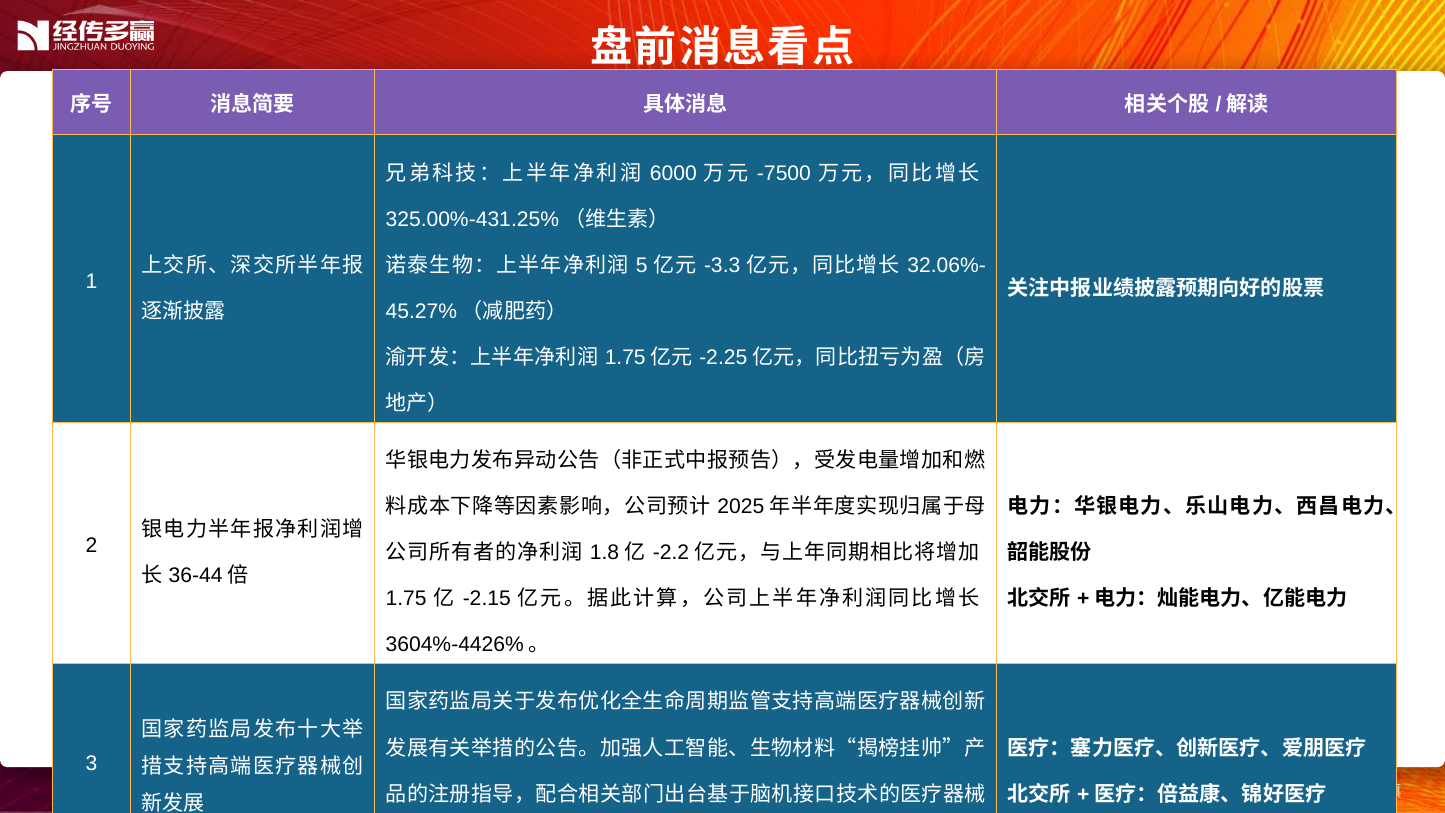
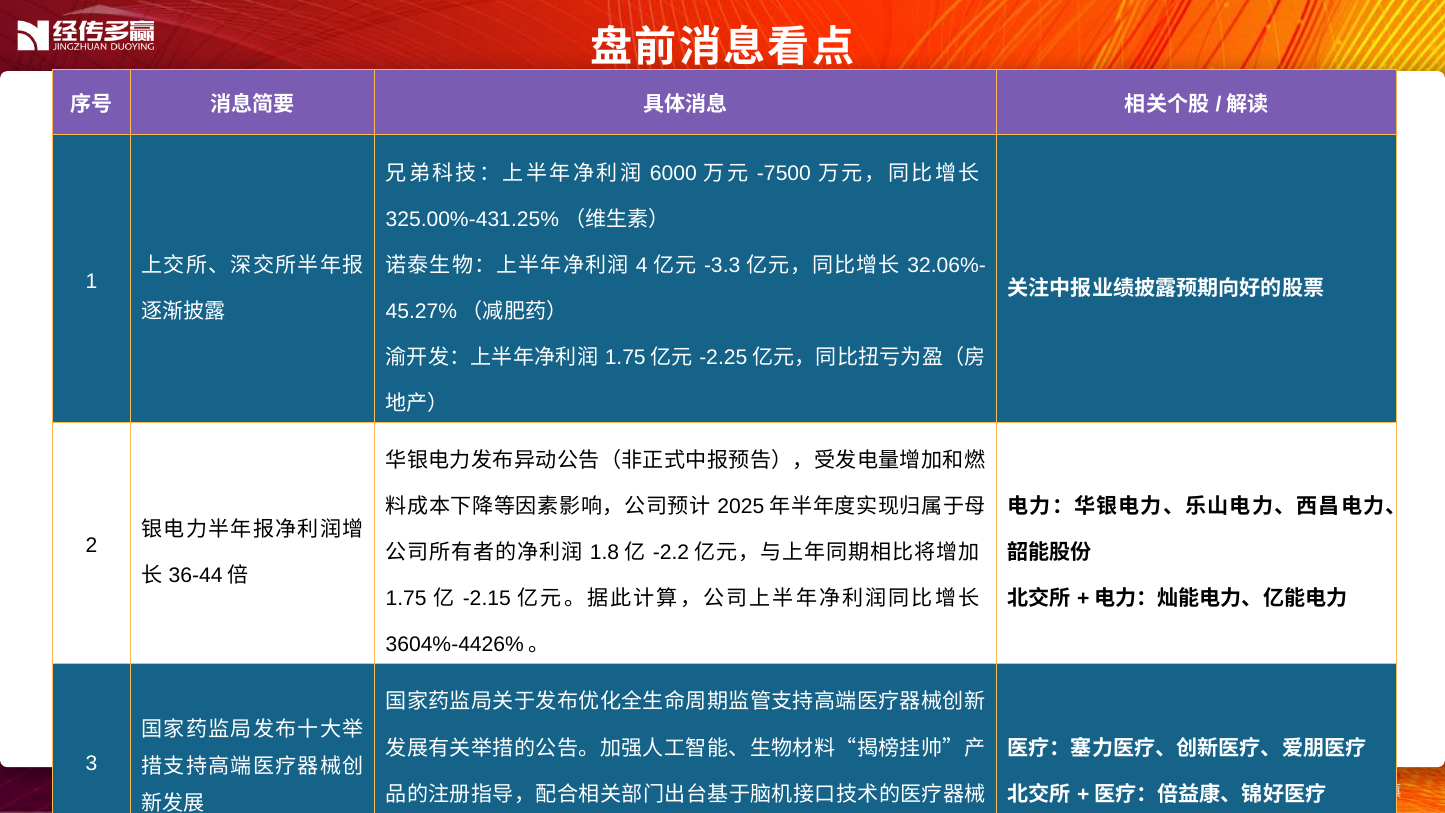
5 at (642, 265): 5 -> 4
